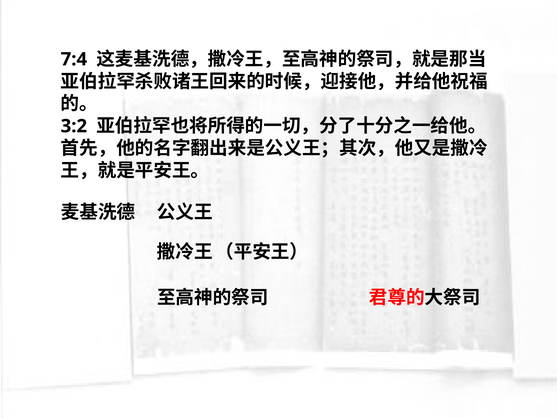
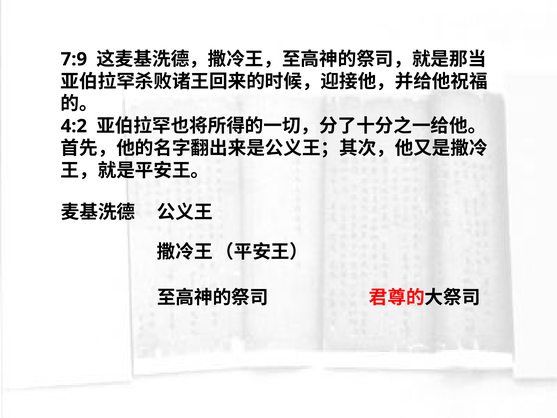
7:4: 7:4 -> 7:9
3:2: 3:2 -> 4:2
